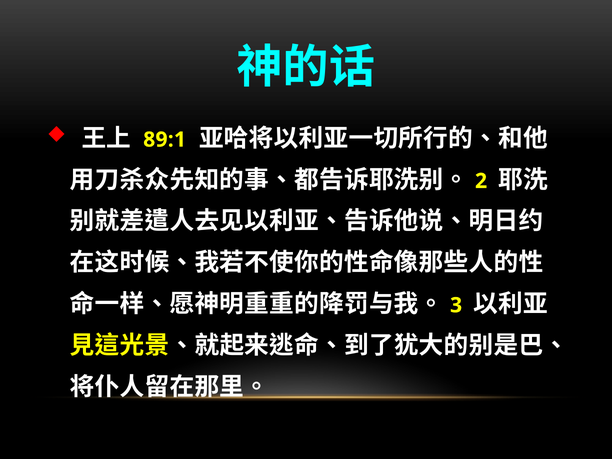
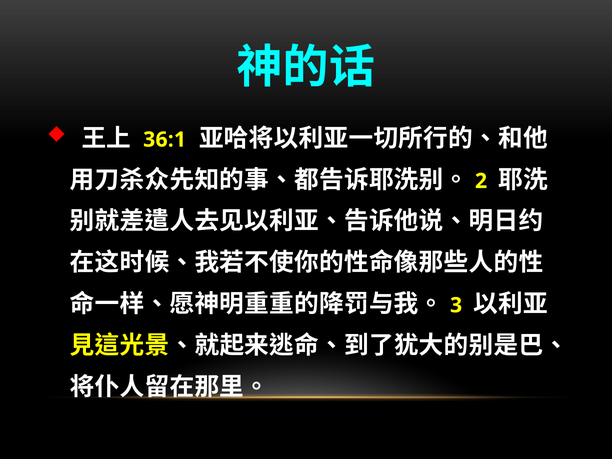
89:1: 89:1 -> 36:1
